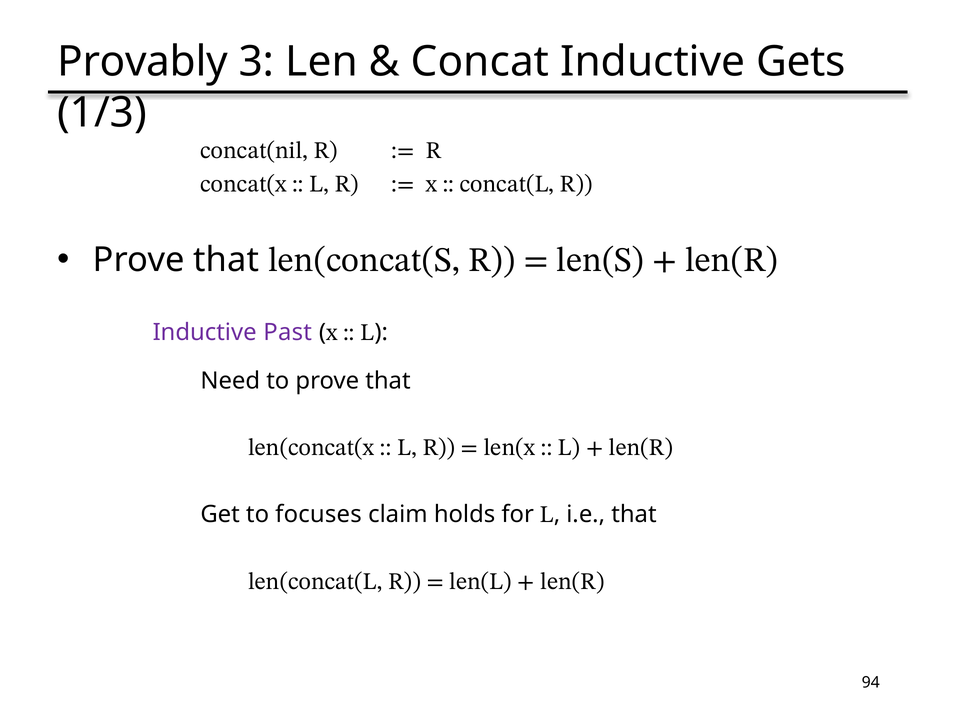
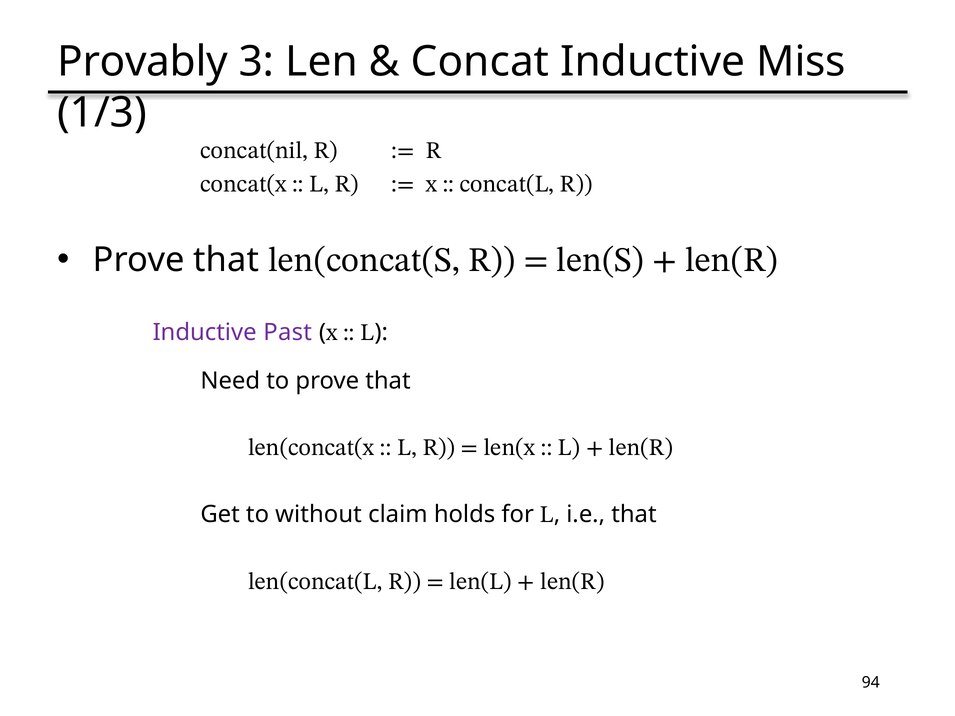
Gets: Gets -> Miss
focuses: focuses -> without
